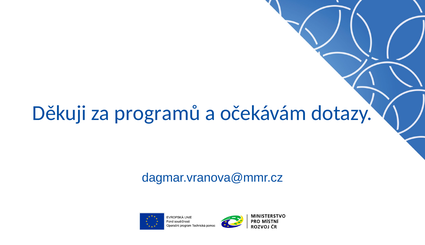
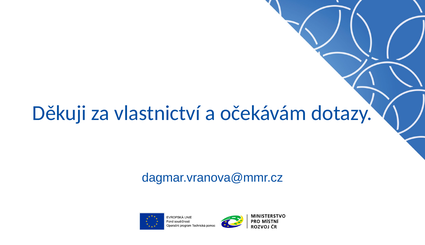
programů: programů -> vlastnictví
